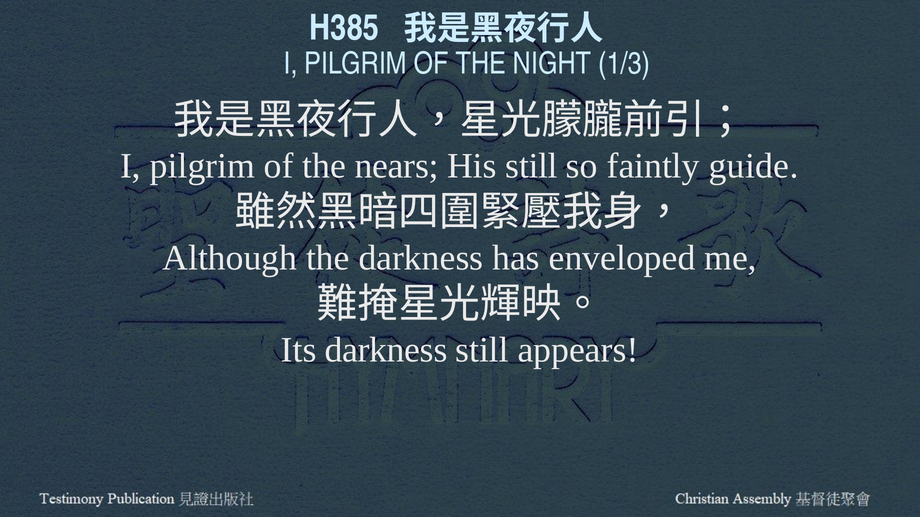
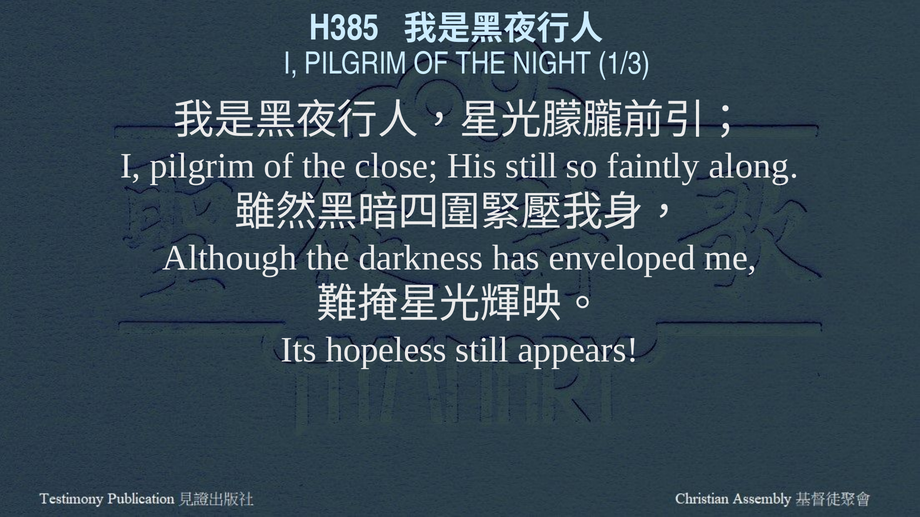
nears: nears -> close
guide: guide -> along
Its darkness: darkness -> hopeless
